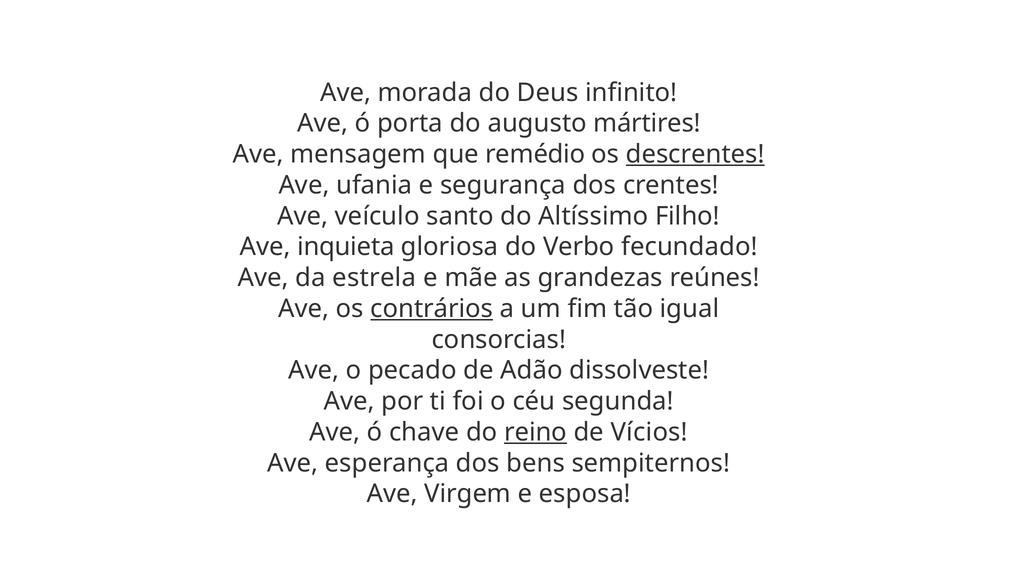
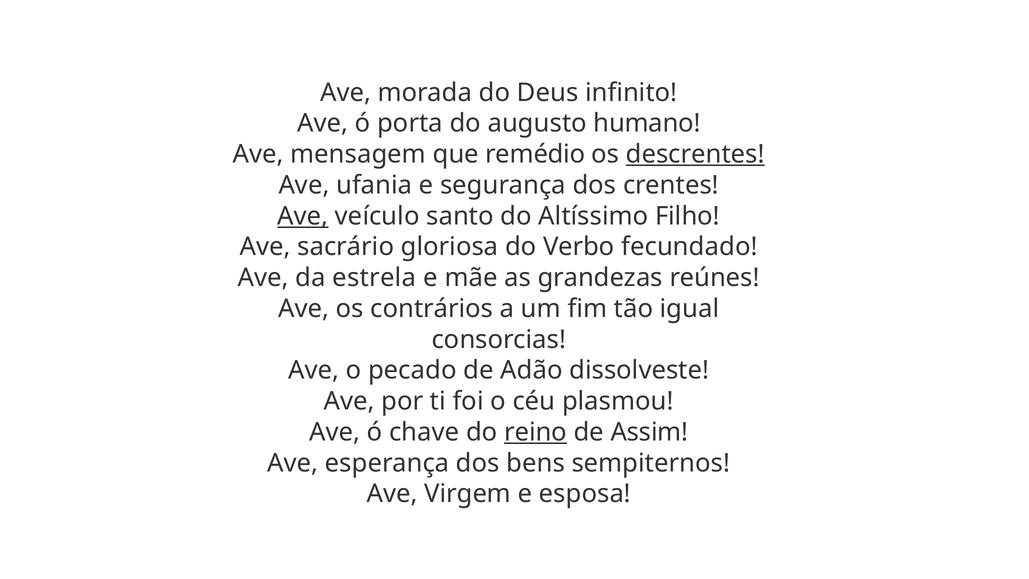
mártires: mártires -> humano
Ave at (303, 216) underline: none -> present
inquieta: inquieta -> sacrário
contrários underline: present -> none
segunda: segunda -> plasmou
Vícios: Vícios -> Assim
